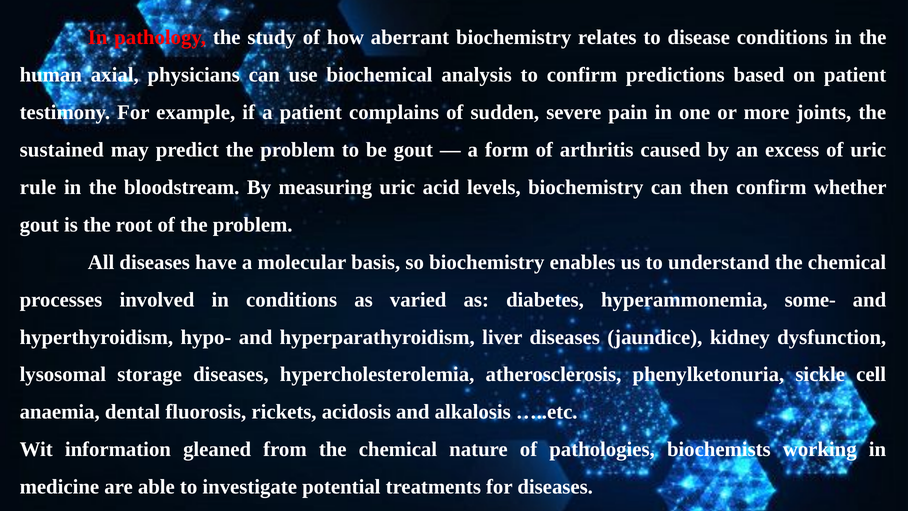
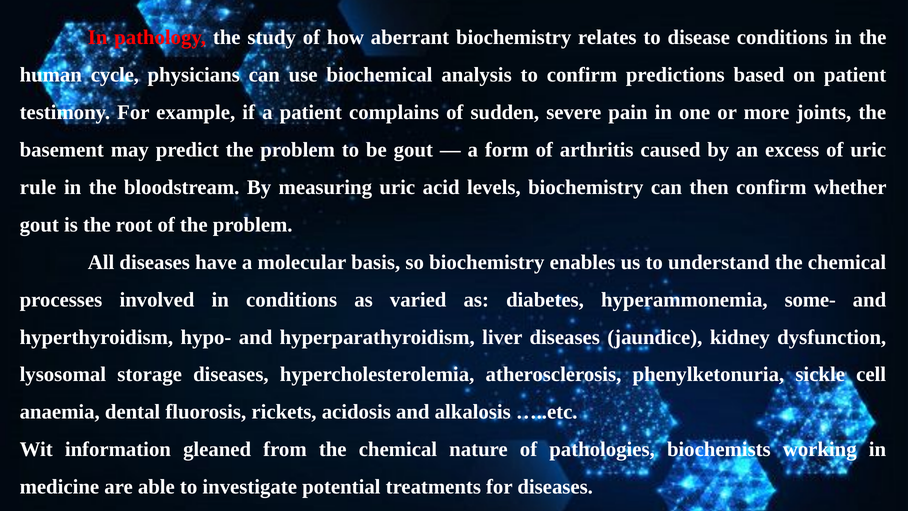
axial: axial -> cycle
sustained: sustained -> basement
